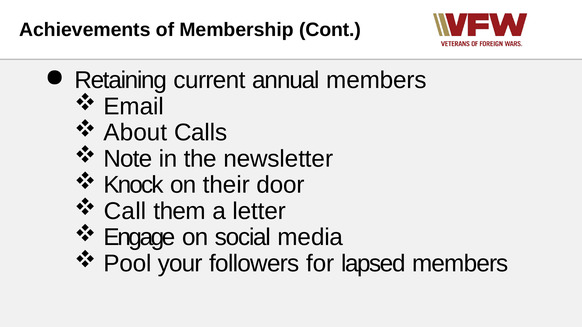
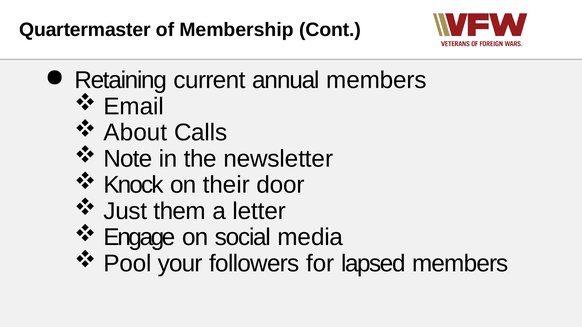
Achievements: Achievements -> Quartermaster
Call: Call -> Just
